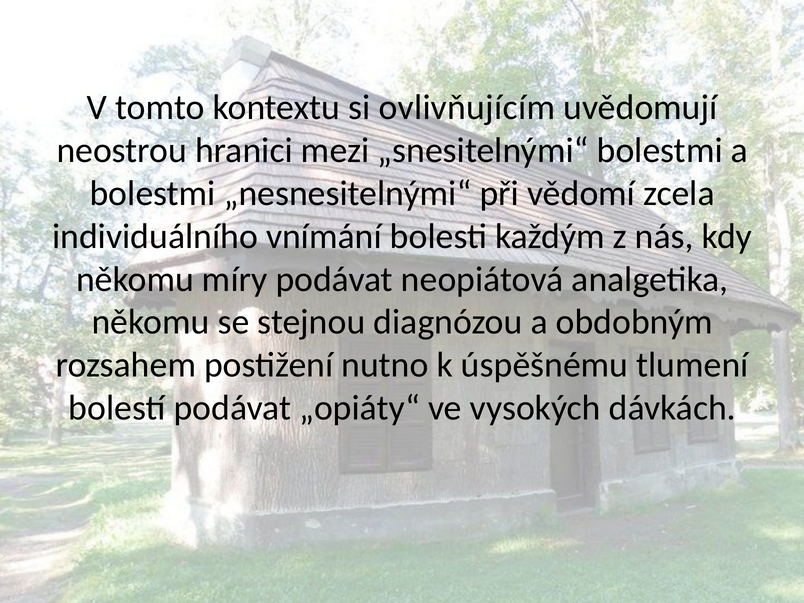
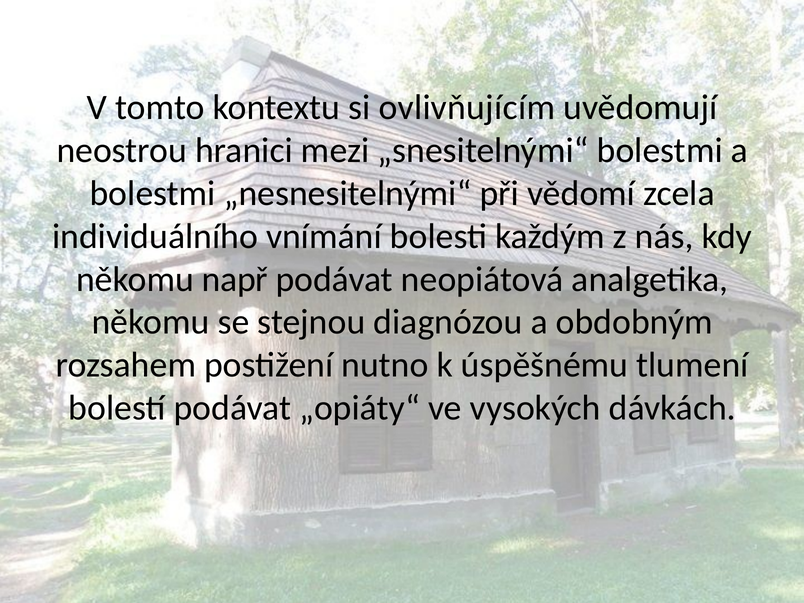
míry: míry -> např
